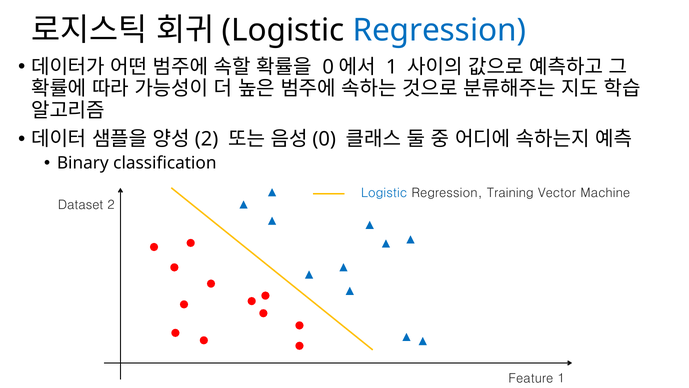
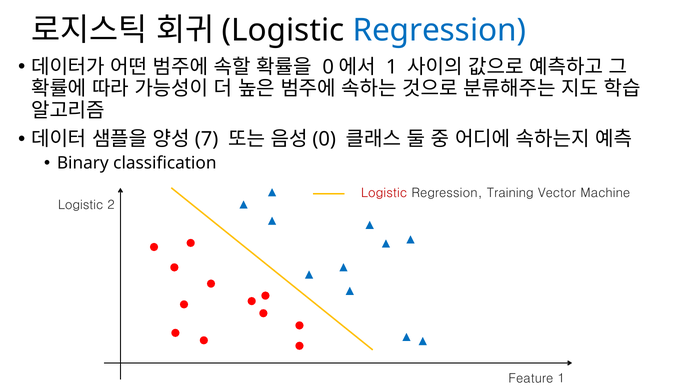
2 at (207, 139): 2 -> 7
Logistic at (384, 193) colour: blue -> red
Dataset at (81, 205): Dataset -> Logistic
